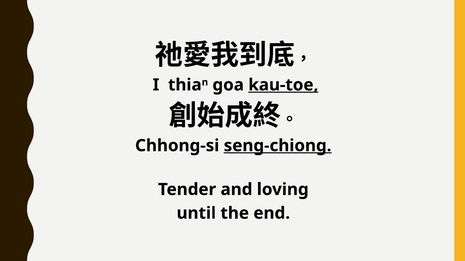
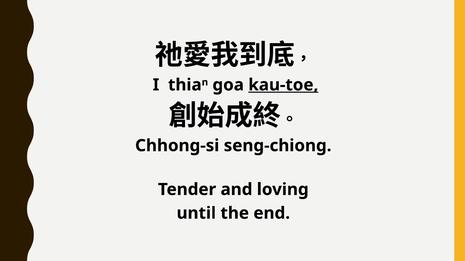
seng-chiong underline: present -> none
